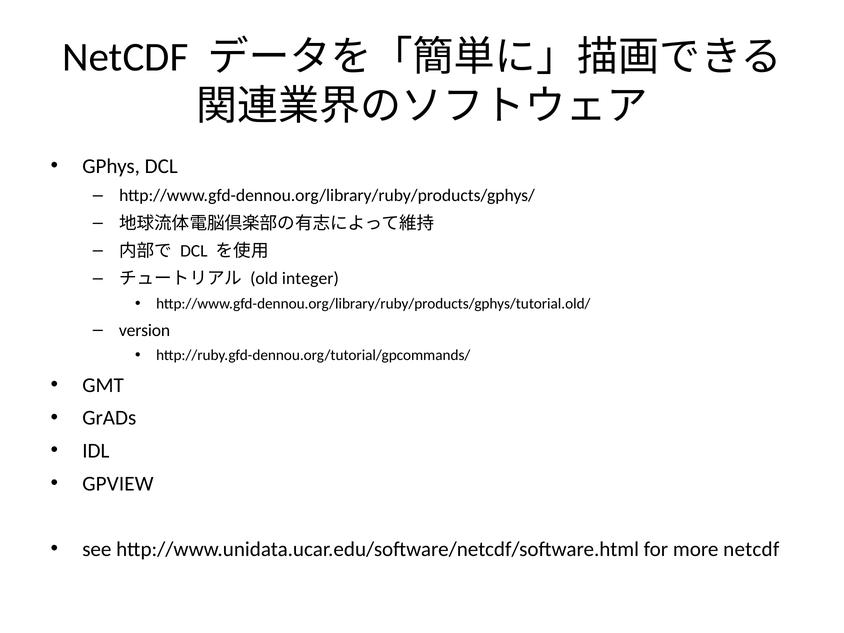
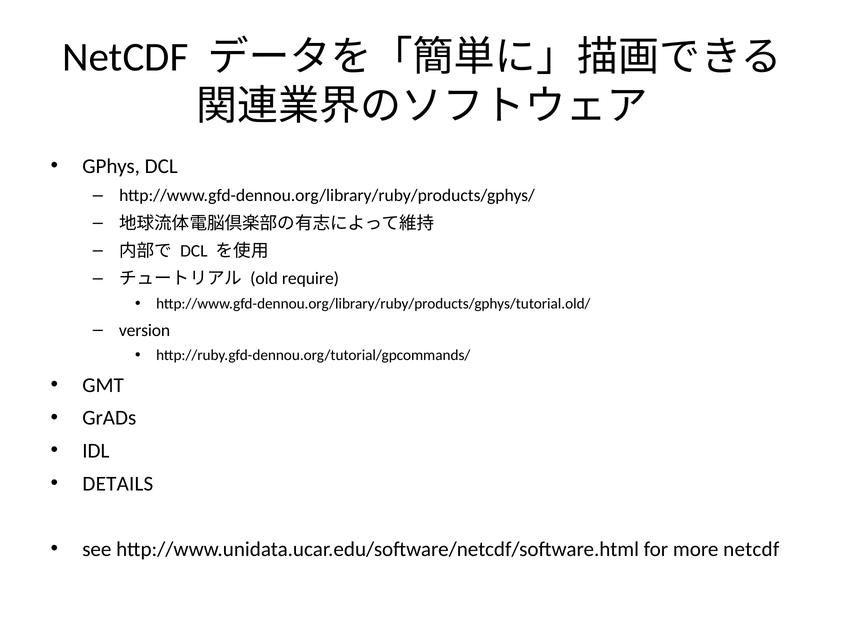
integer: integer -> require
GPVIEW: GPVIEW -> DETAILS
